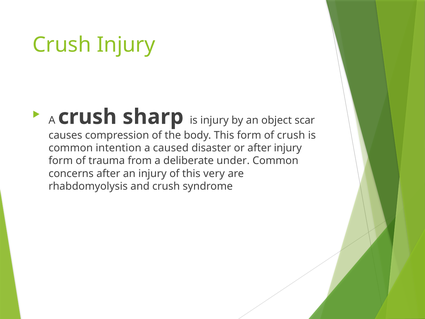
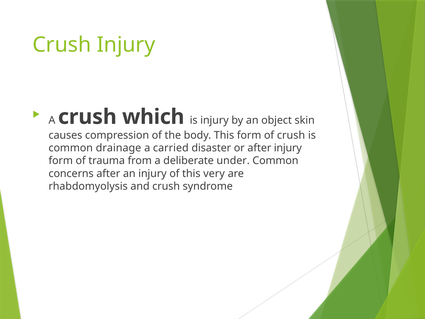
sharp: sharp -> which
scar: scar -> skin
intention: intention -> drainage
caused: caused -> carried
